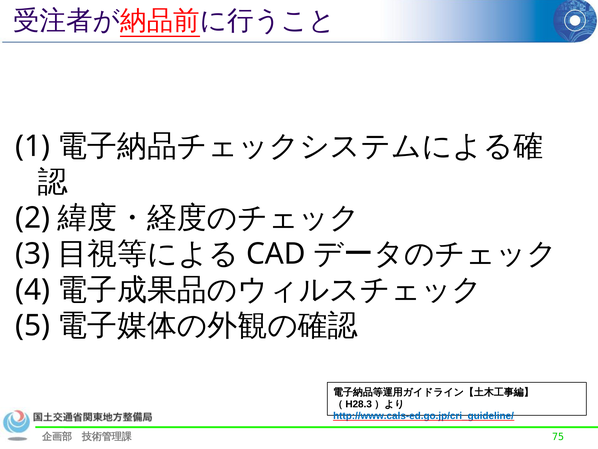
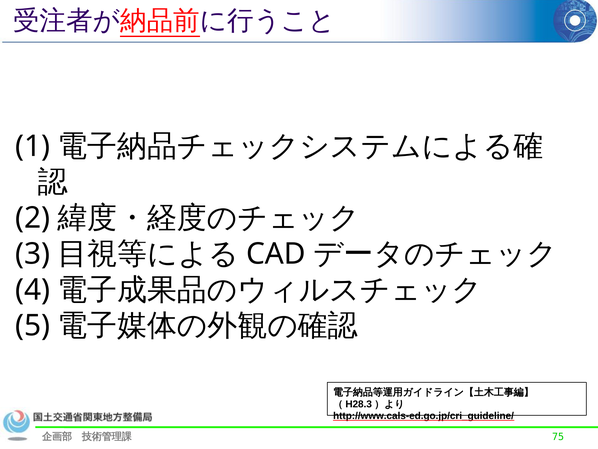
http://www.cals-ed.go.jp/cri_guideline/ colour: blue -> black
